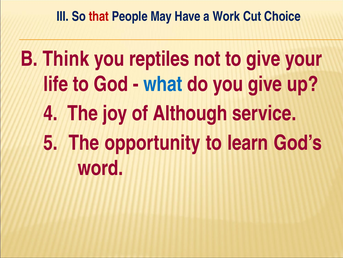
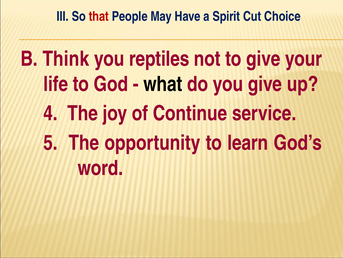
Work: Work -> Spirit
what colour: blue -> black
Although: Although -> Continue
